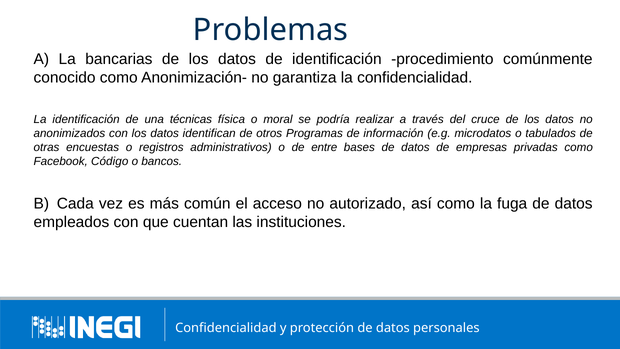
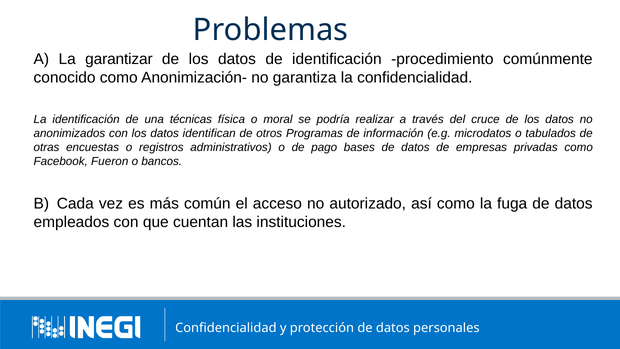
bancarias: bancarias -> garantizar
entre: entre -> pago
Código: Código -> Fueron
